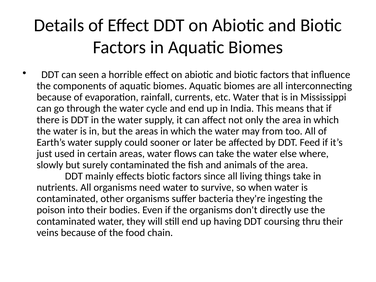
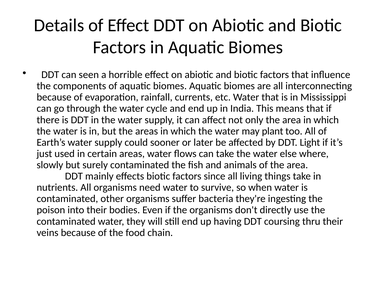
from: from -> plant
Feed: Feed -> Light
